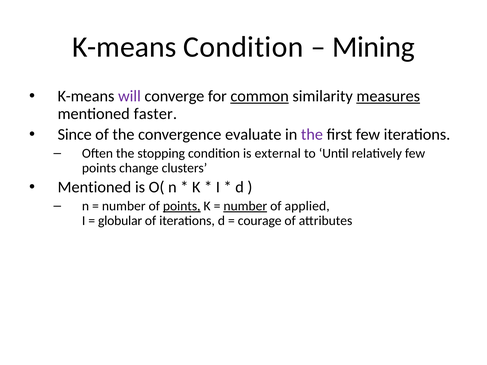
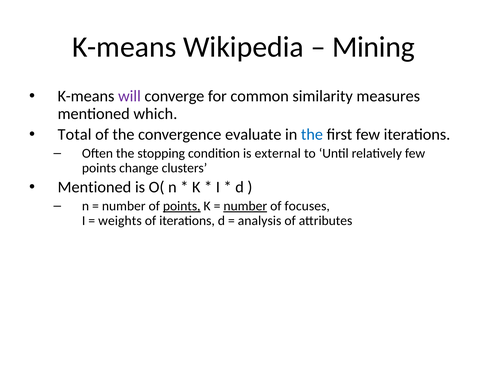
K-means Condition: Condition -> Wikipedia
common underline: present -> none
measures underline: present -> none
faster: faster -> which
Since: Since -> Total
the at (312, 135) colour: purple -> blue
applied: applied -> focuses
globular: globular -> weights
courage: courage -> analysis
